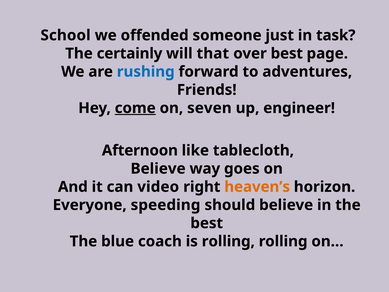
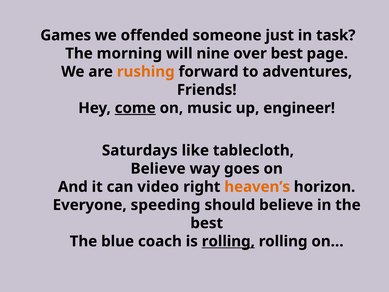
School: School -> Games
certainly: certainly -> morning
that: that -> nine
rushing colour: blue -> orange
seven: seven -> music
Afternoon: Afternoon -> Saturdays
rolling at (228, 241) underline: none -> present
